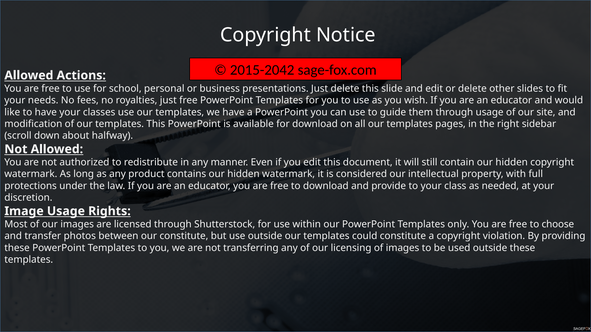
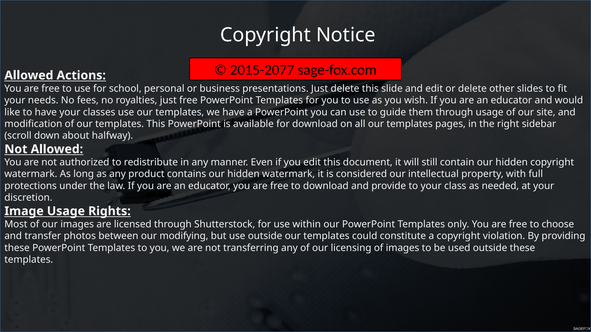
2015-2042: 2015-2042 -> 2015-2077
our constitute: constitute -> modifying
